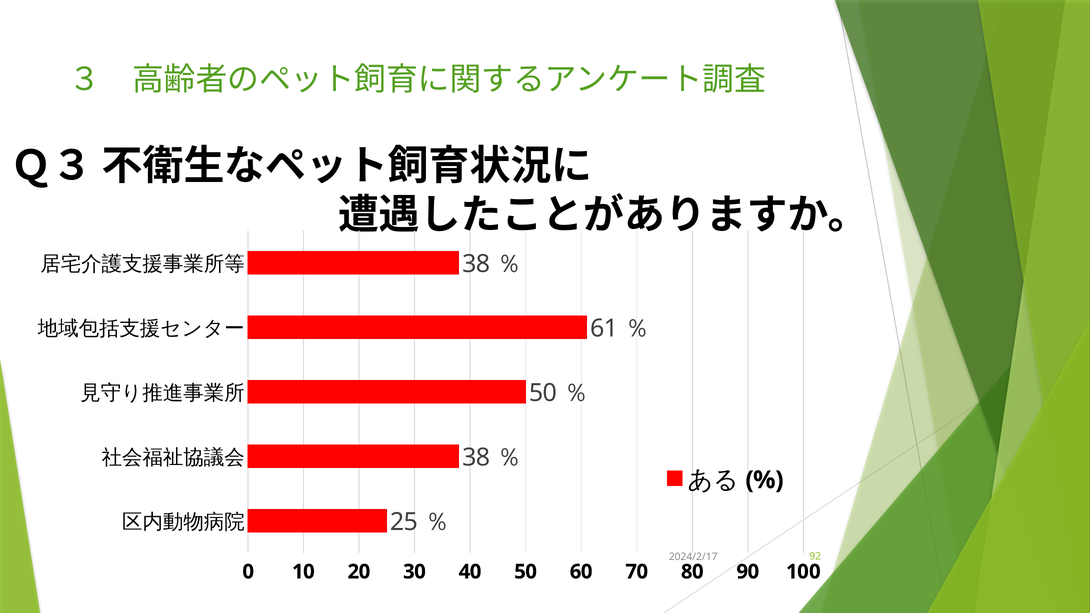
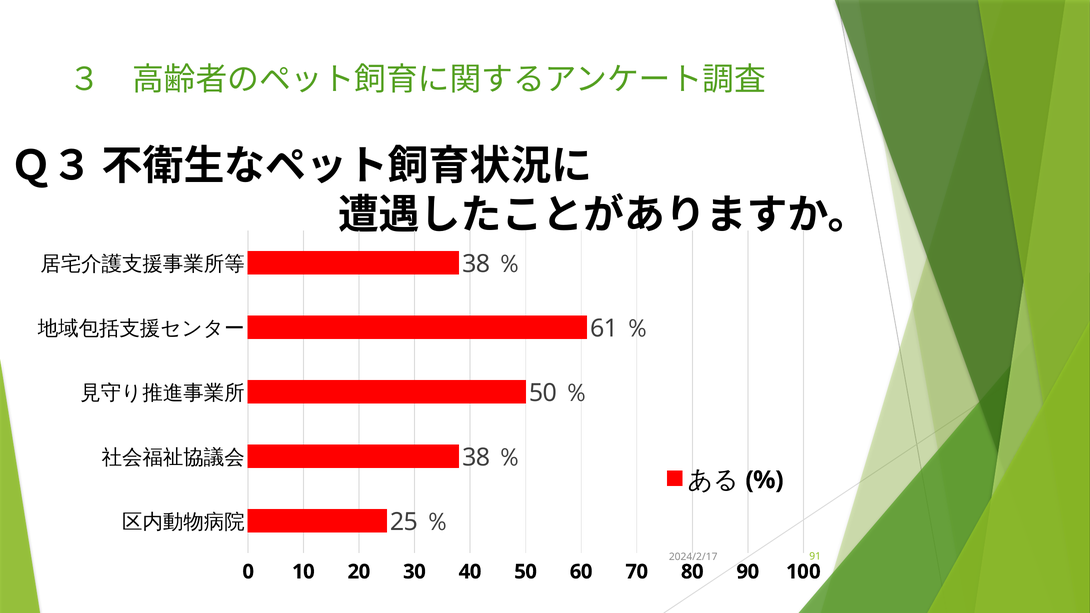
92: 92 -> 91
